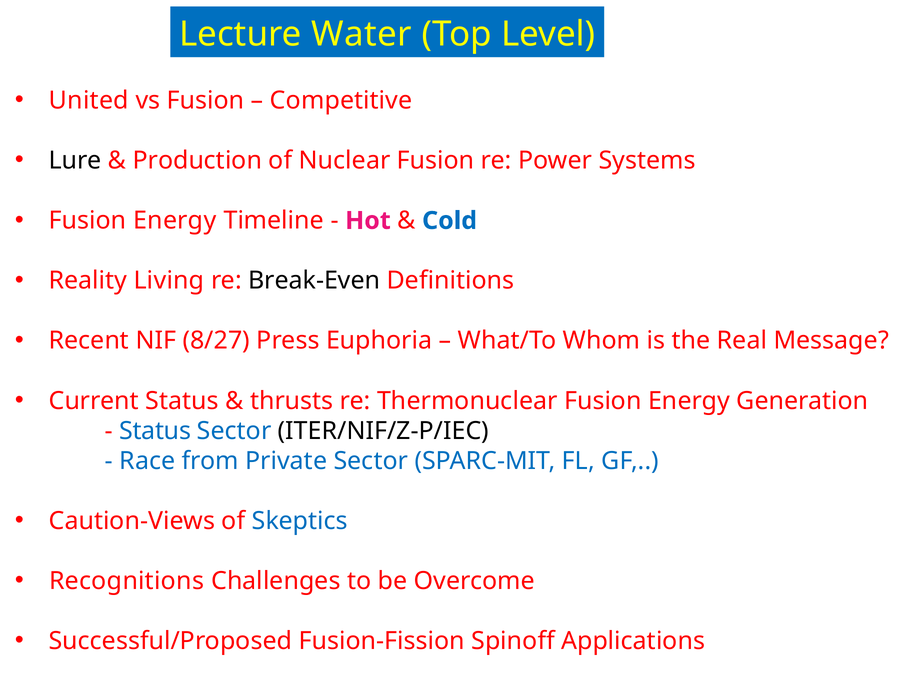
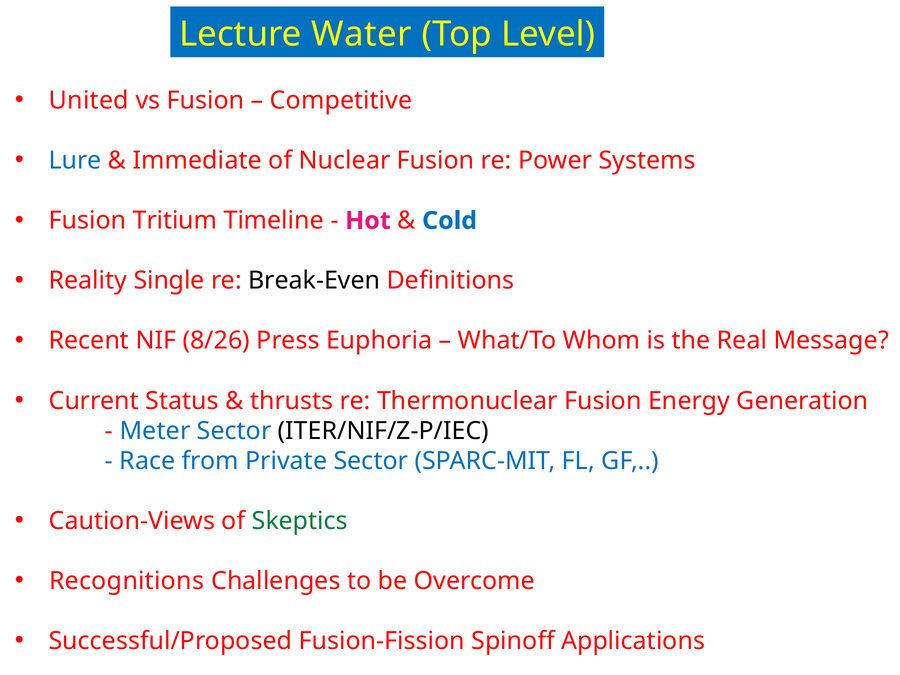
Lure colour: black -> blue
Production: Production -> Immediate
Energy at (175, 221): Energy -> Tritium
Living: Living -> Single
8/27: 8/27 -> 8/26
Status at (155, 431): Status -> Meter
Skeptics colour: blue -> green
